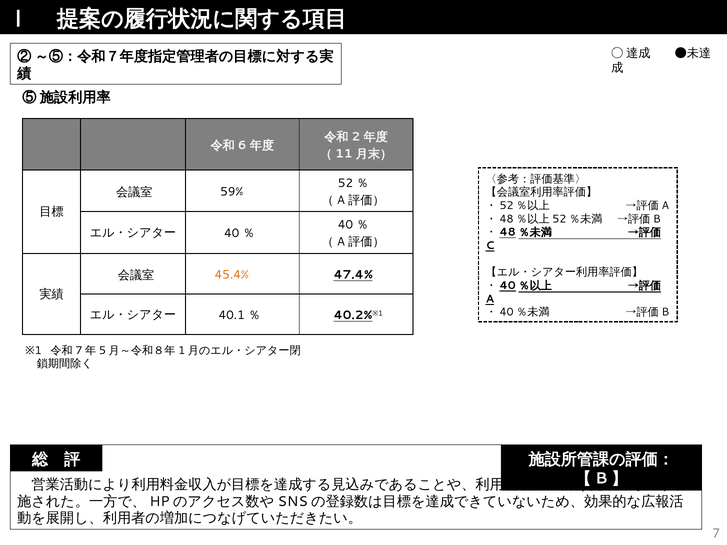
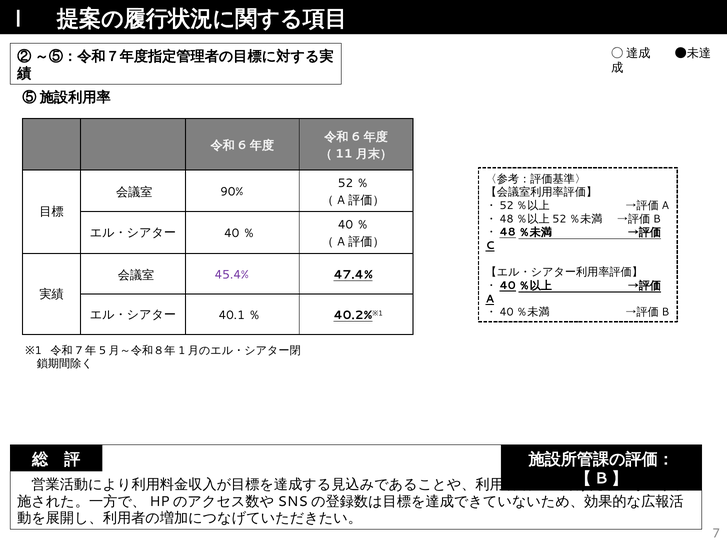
2 at (356, 137): 2 -> 6
59%: 59% -> 90%
45.4% colour: orange -> purple
